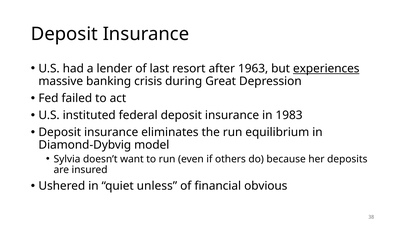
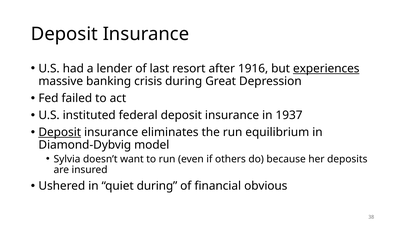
1963: 1963 -> 1916
1983: 1983 -> 1937
Deposit at (60, 132) underline: none -> present
quiet unless: unless -> during
